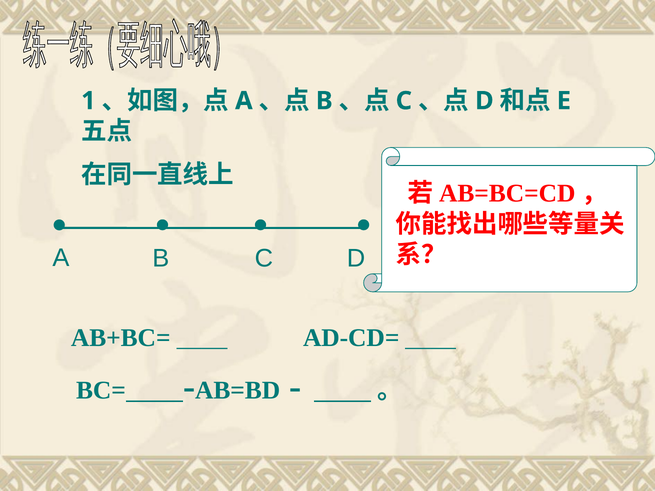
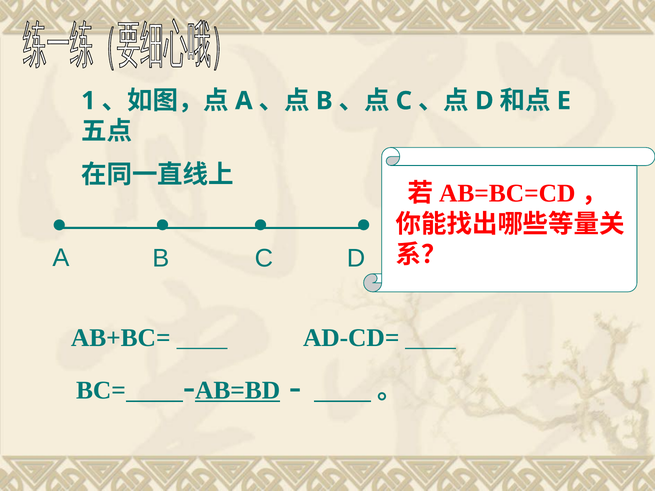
AB=BD underline: none -> present
